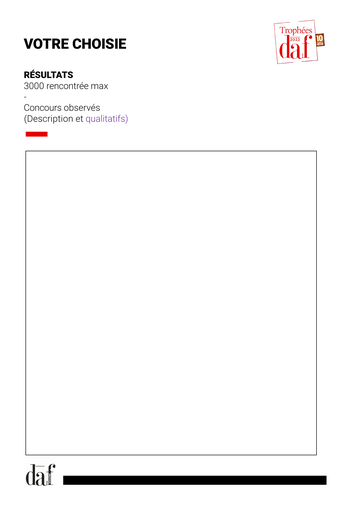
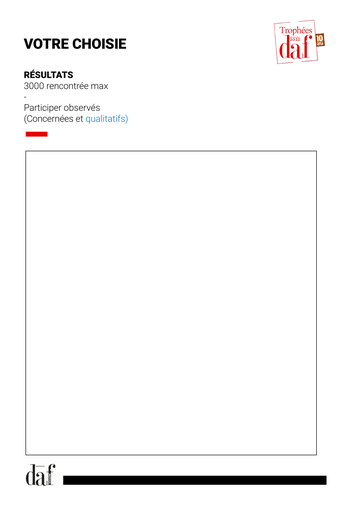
Concours: Concours -> Participer
Description: Description -> Concernées
qualitatifs colour: purple -> blue
